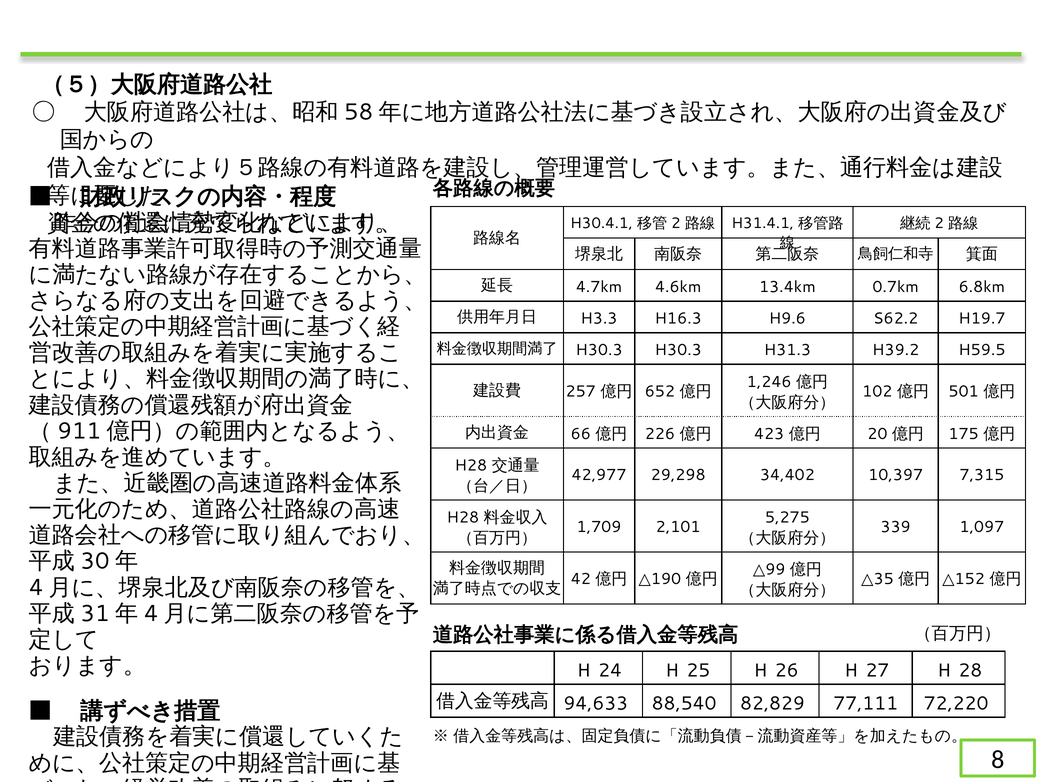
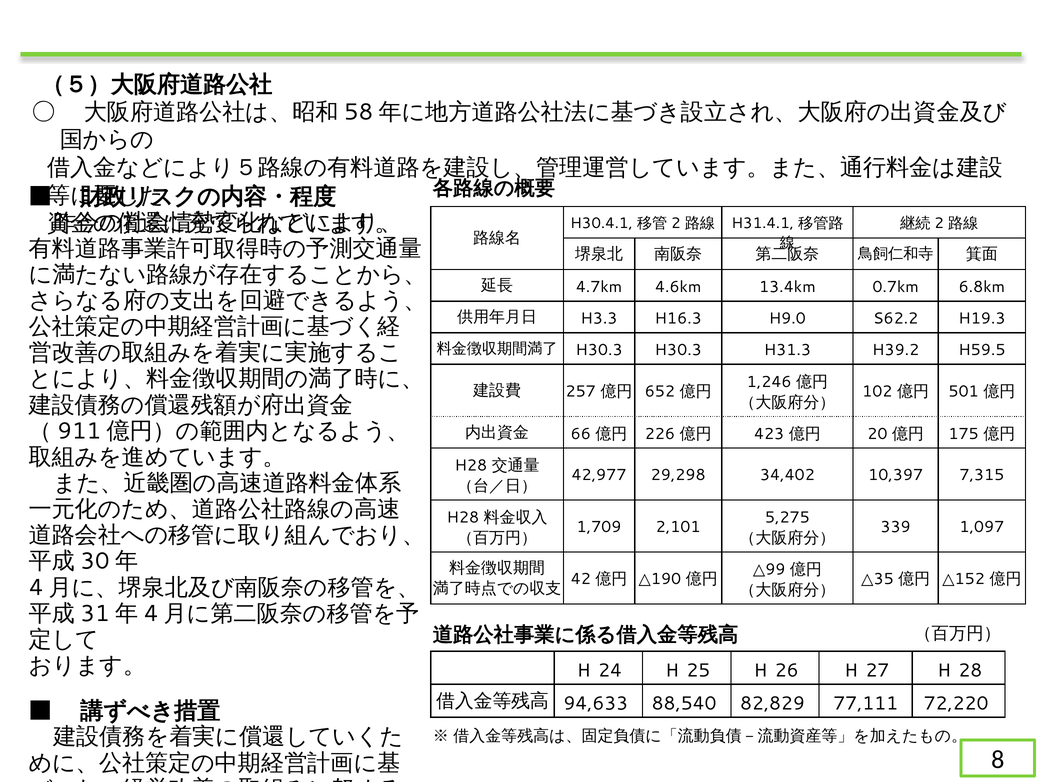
H9.6: H9.6 -> H9.0
H19.7: H19.7 -> H19.3
